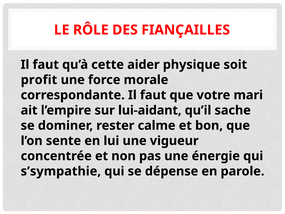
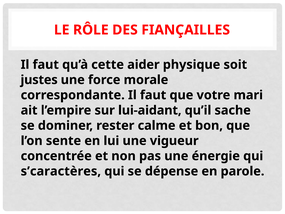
profit: profit -> justes
s’sympathie: s’sympathie -> s’caractères
